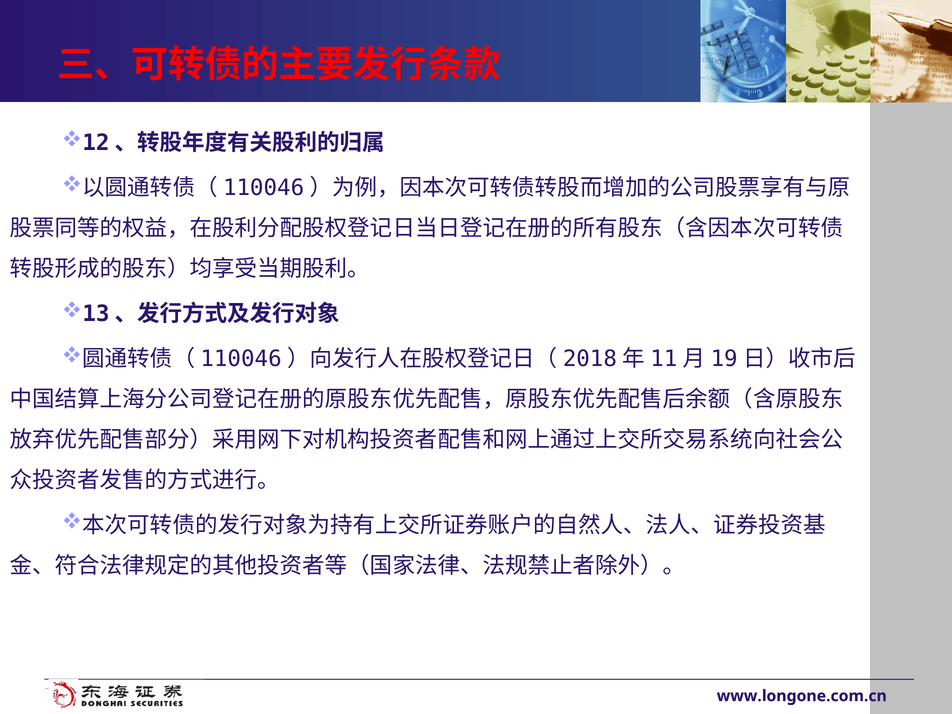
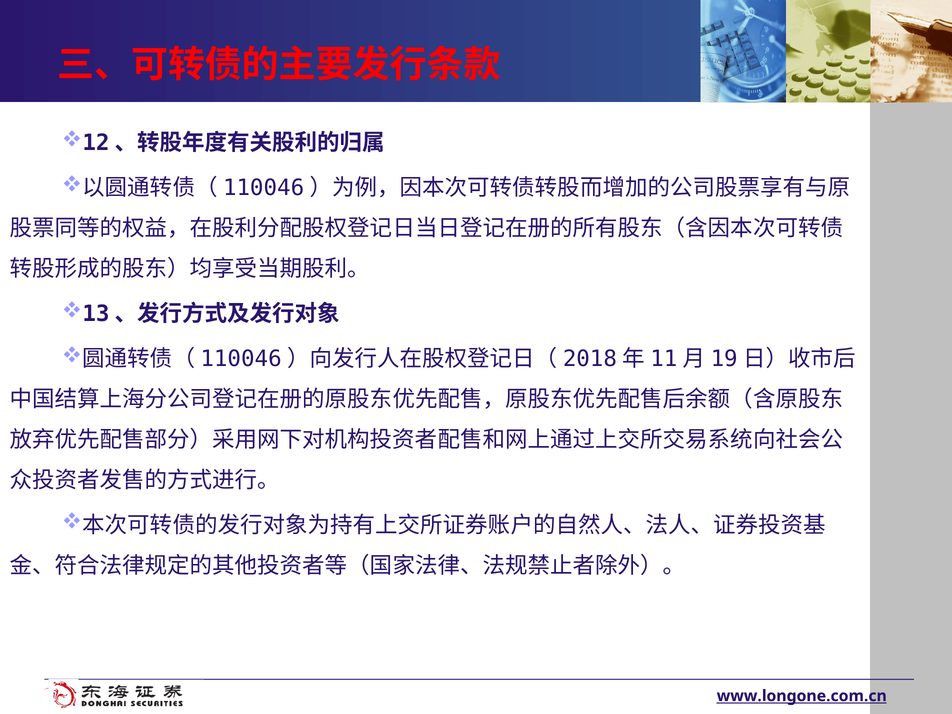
www.longone.com.cn underline: none -> present
